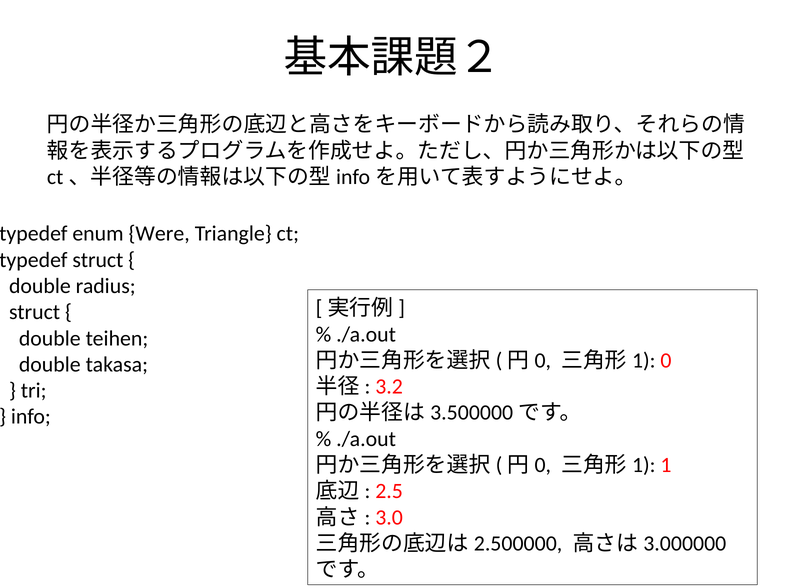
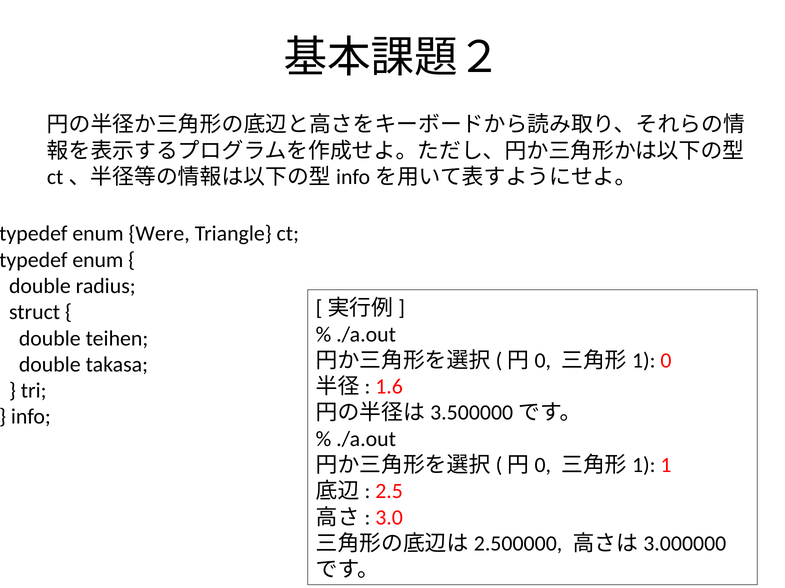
struct at (98, 260): struct -> enum
3.2: 3.2 -> 1.6
